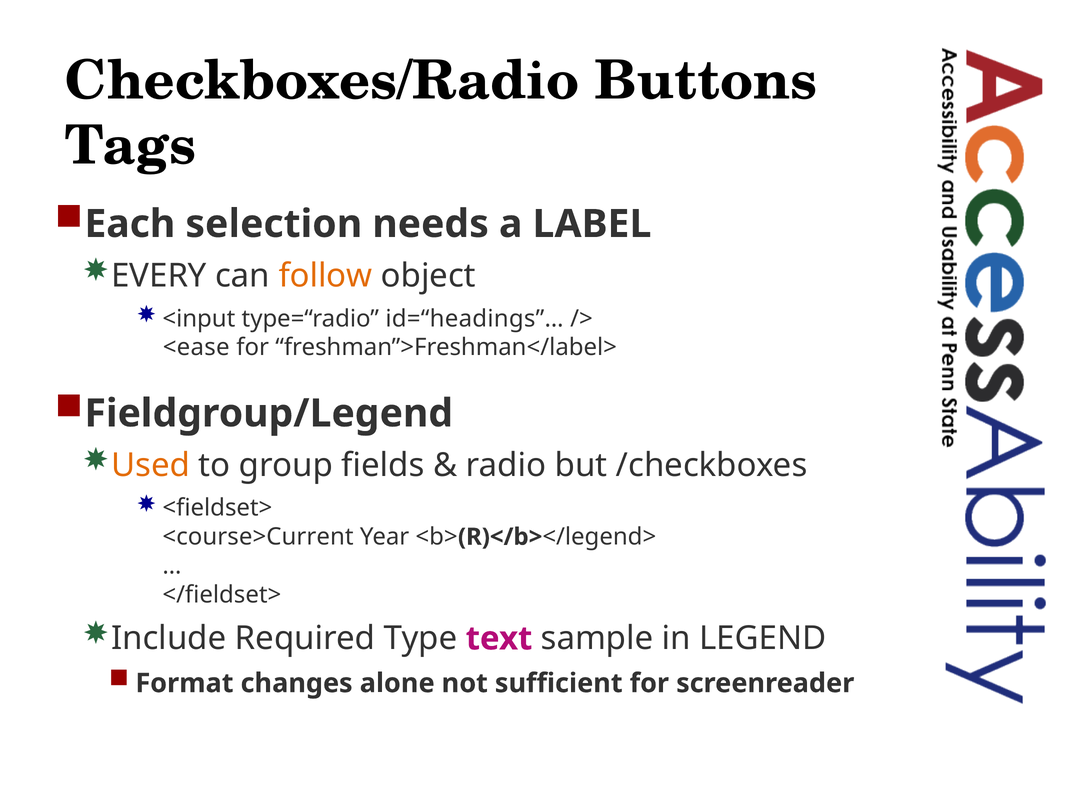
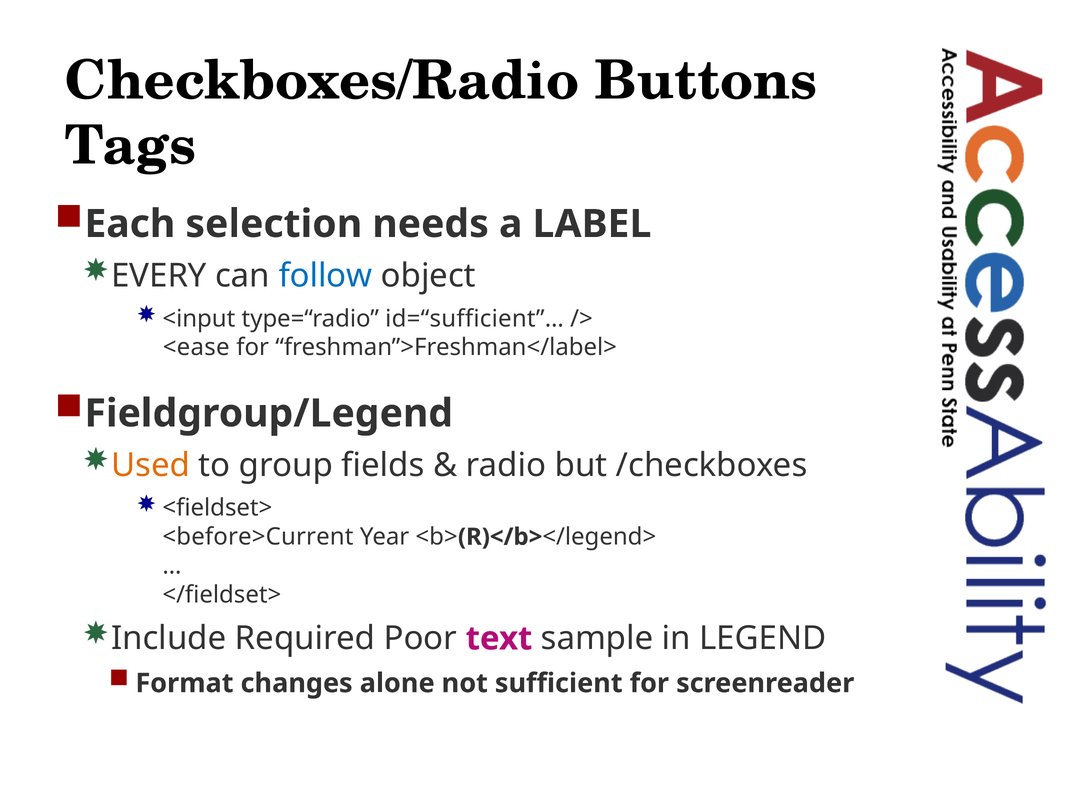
follow colour: orange -> blue
id=“headings”…: id=“headings”… -> id=“sufficient”…
<course>Current: <course>Current -> <before>Current
Type: Type -> Poor
